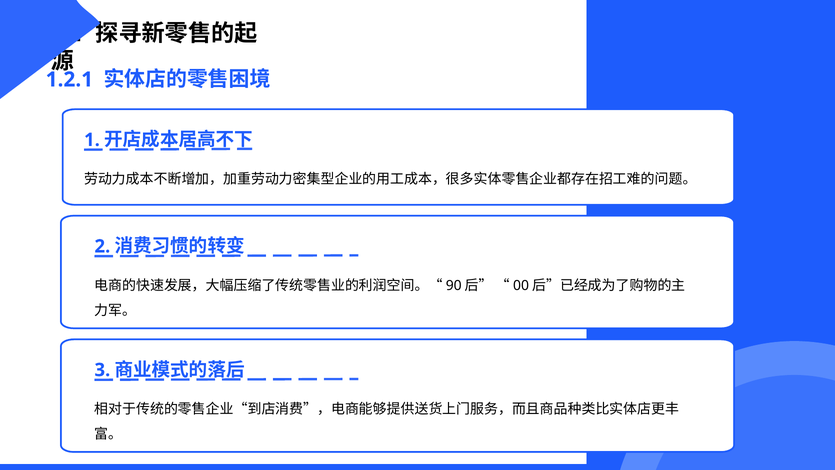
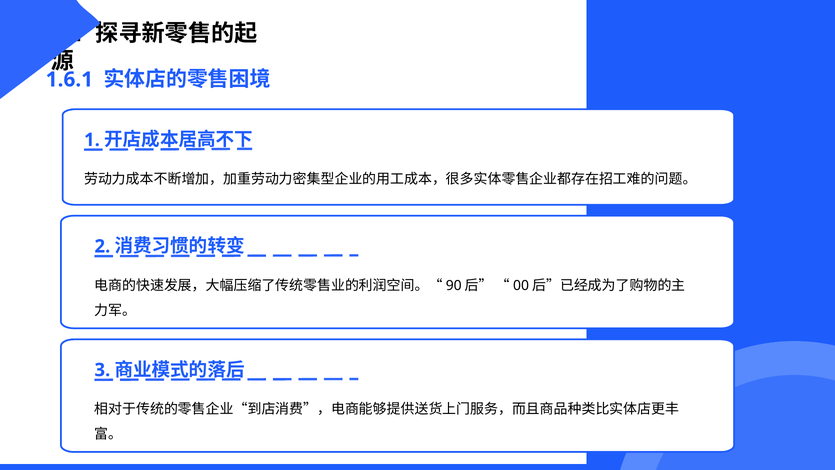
1.2.1: 1.2.1 -> 1.6.1
